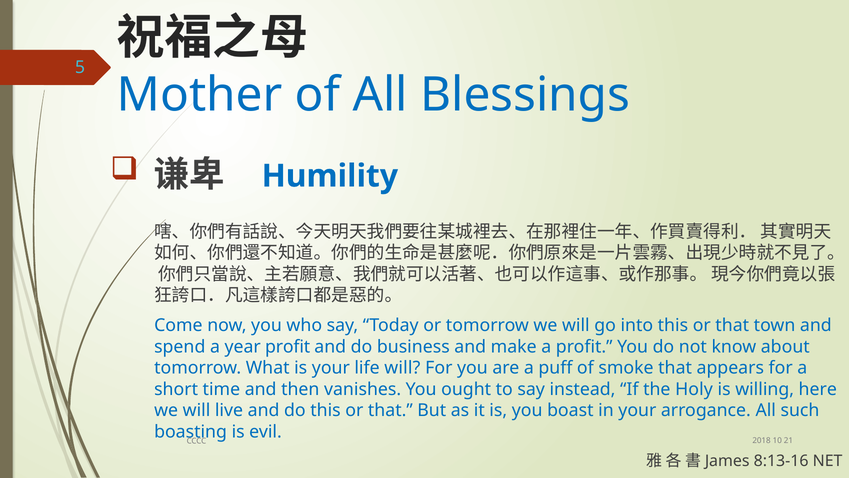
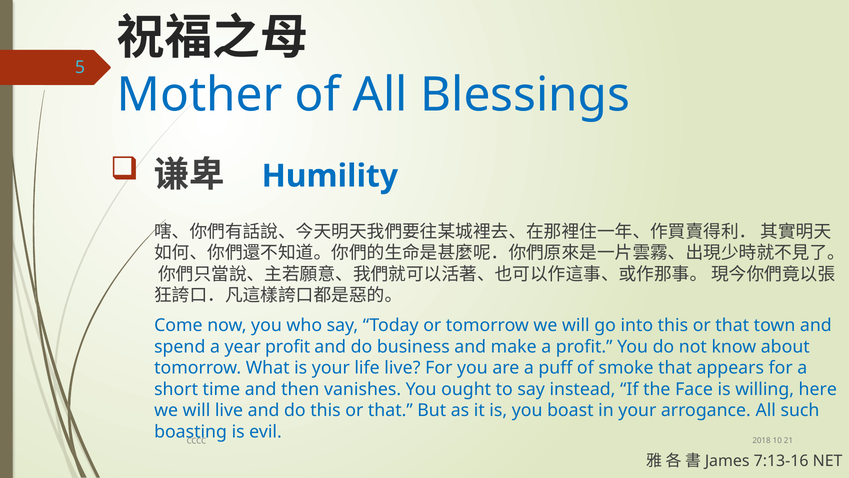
life will: will -> live
Holy: Holy -> Face
8:13-16: 8:13-16 -> 7:13-16
